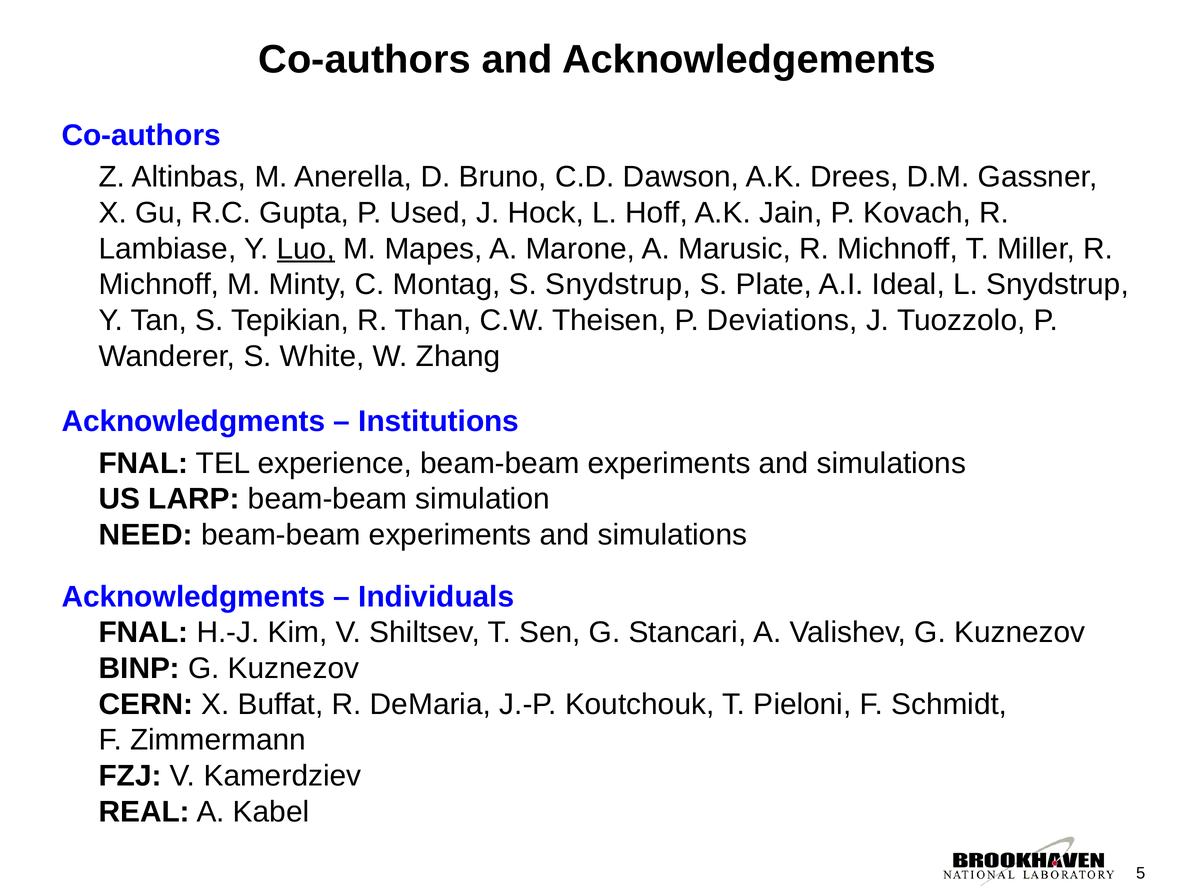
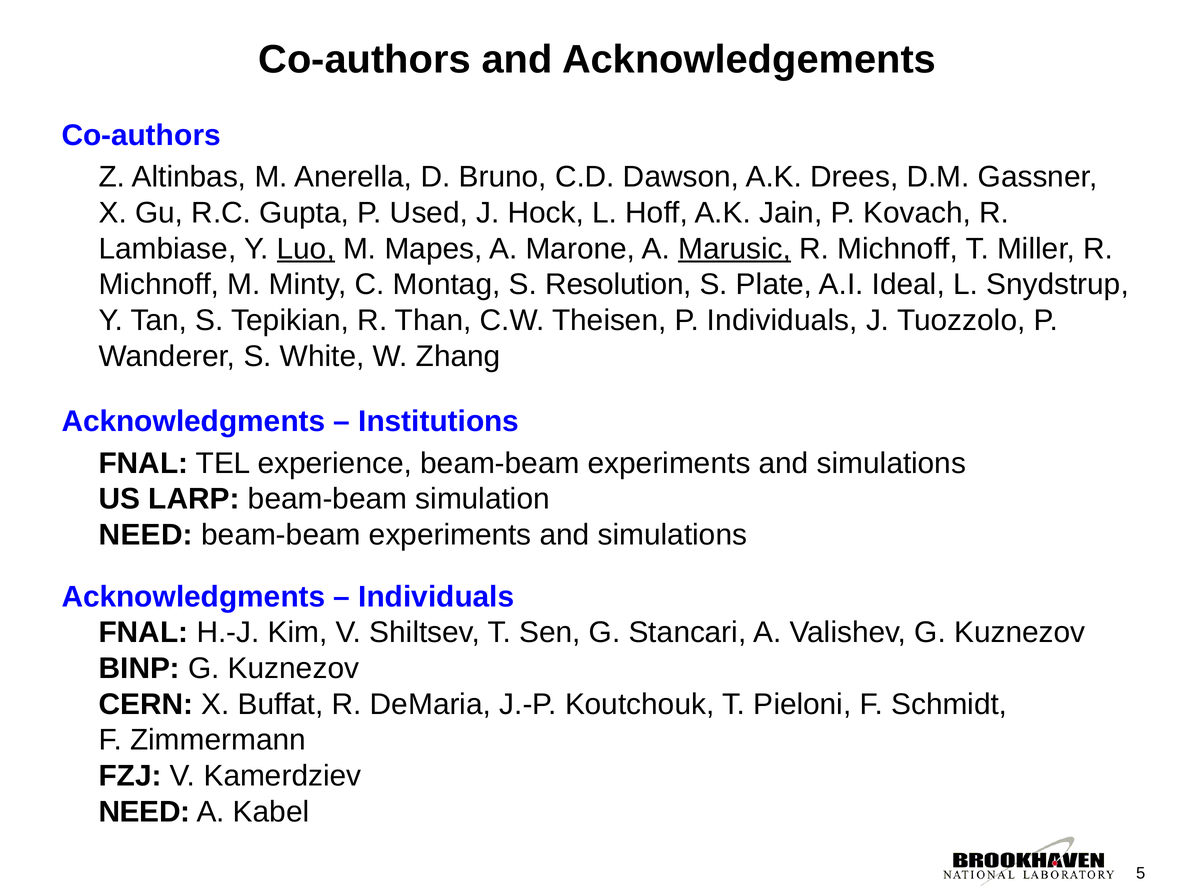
Marusic underline: none -> present
S Snydstrup: Snydstrup -> Resolution
P Deviations: Deviations -> Individuals
REAL at (144, 812): REAL -> NEED
